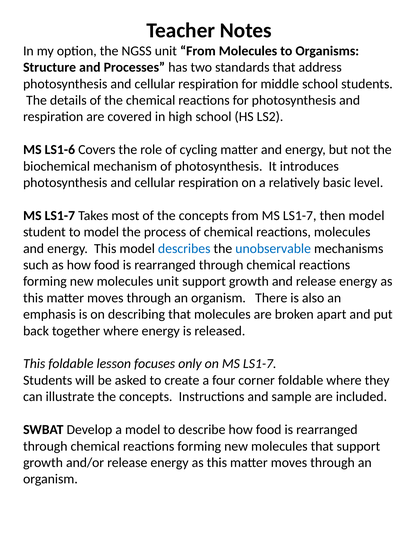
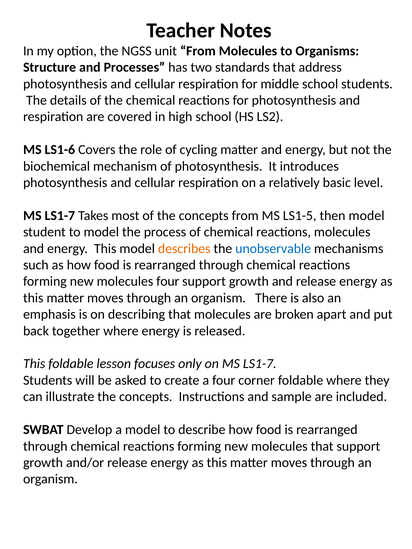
from MS LS1-7: LS1-7 -> LS1-5
describes colour: blue -> orange
molecules unit: unit -> four
